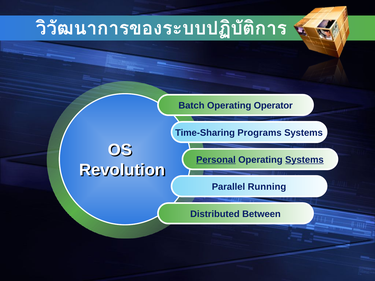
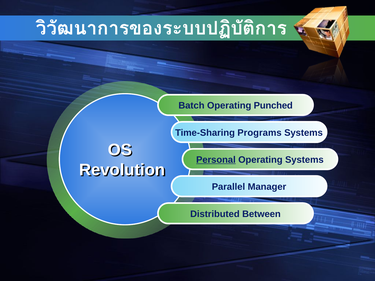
Operator: Operator -> Punched
Systems at (304, 160) underline: present -> none
Running: Running -> Manager
